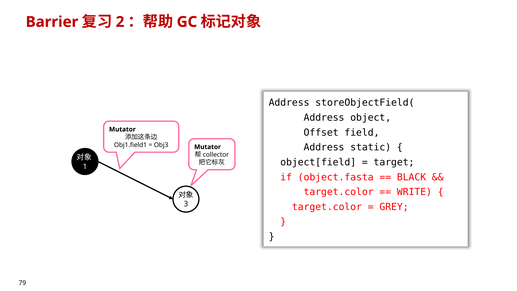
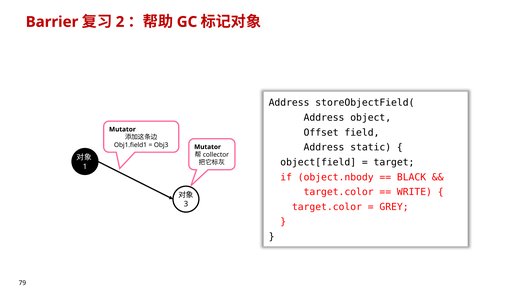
object.fasta: object.fasta -> object.nbody
